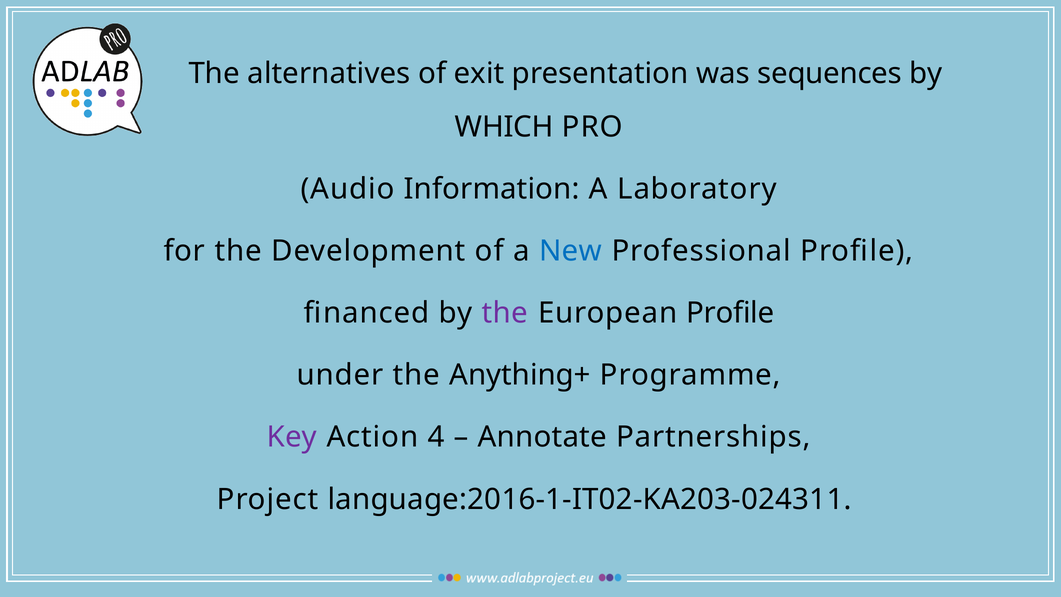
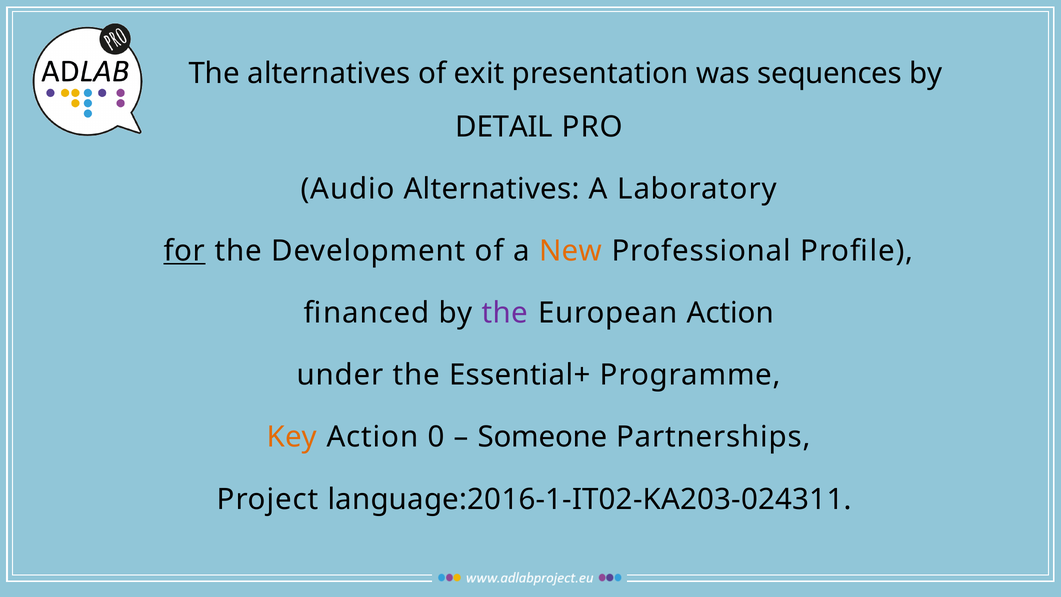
WHICH: WHICH -> DETAIL
Audio Information: Information -> Alternatives
for underline: none -> present
New colour: blue -> orange
European Profile: Profile -> Action
Anything+: Anything+ -> Essential+
Key colour: purple -> orange
4: 4 -> 0
Annotate: Annotate -> Someone
